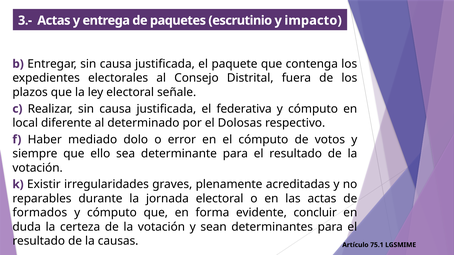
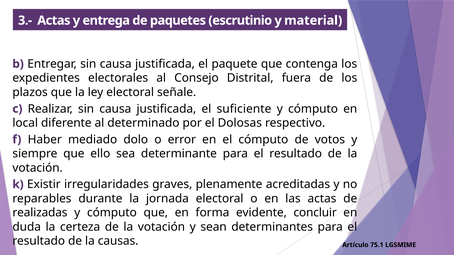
impacto: impacto -> material
federativa: federativa -> suficiente
formados: formados -> realizadas
